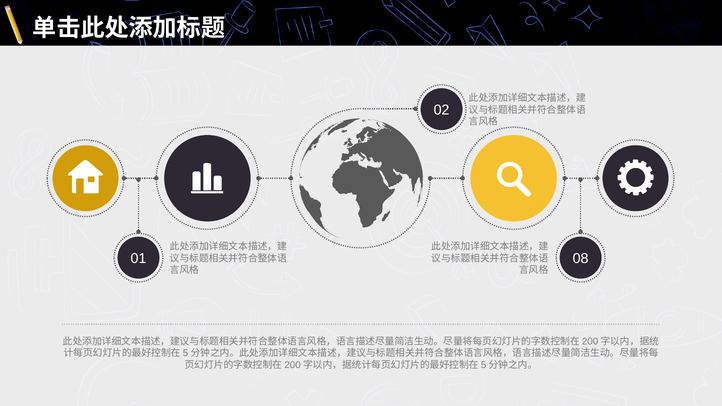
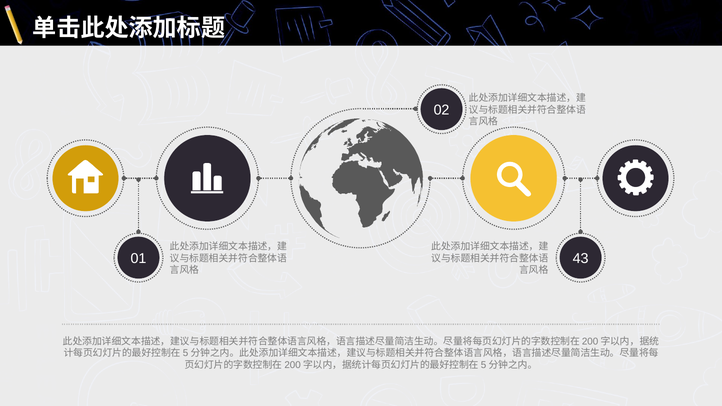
08: 08 -> 43
